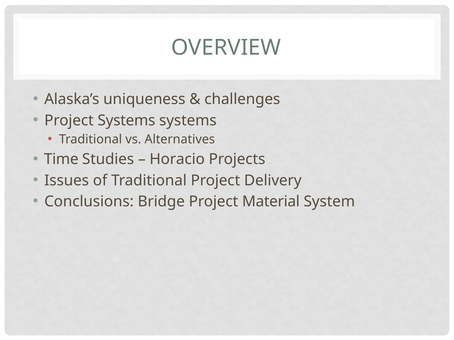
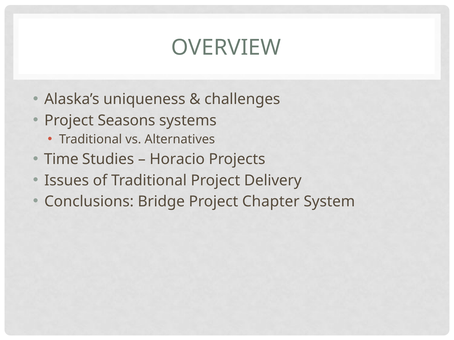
Project Systems: Systems -> Seasons
Material: Material -> Chapter
